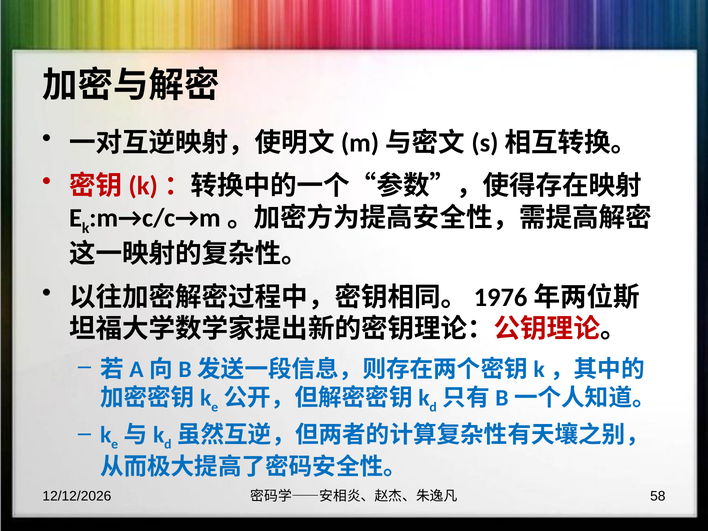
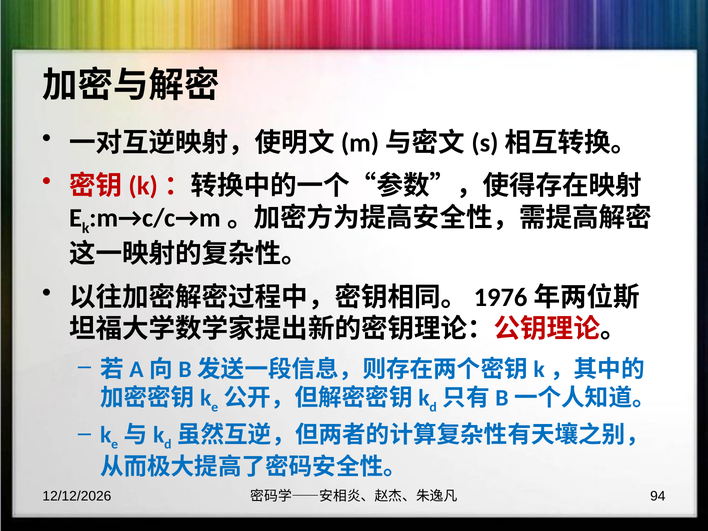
58: 58 -> 94
